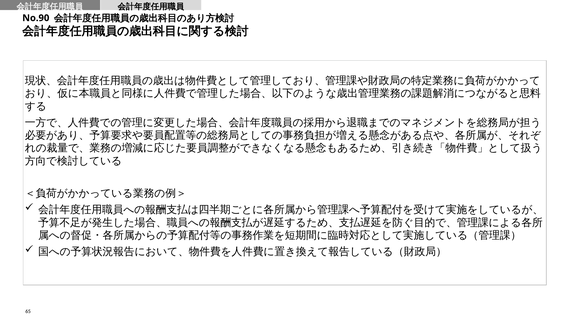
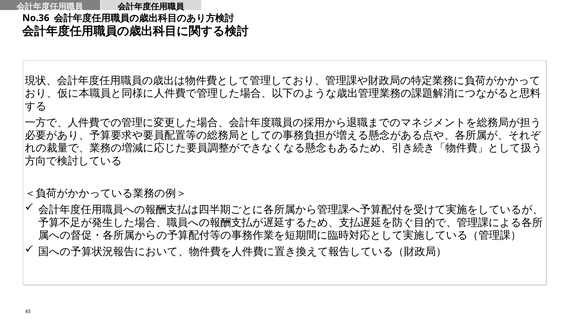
No.90: No.90 -> No.36
